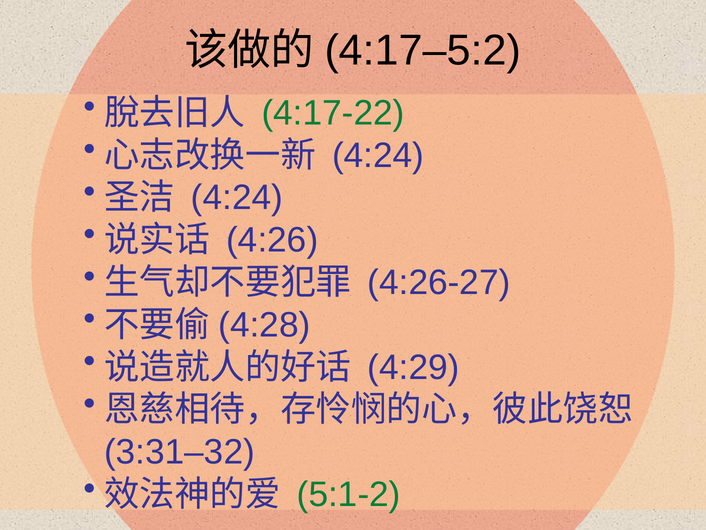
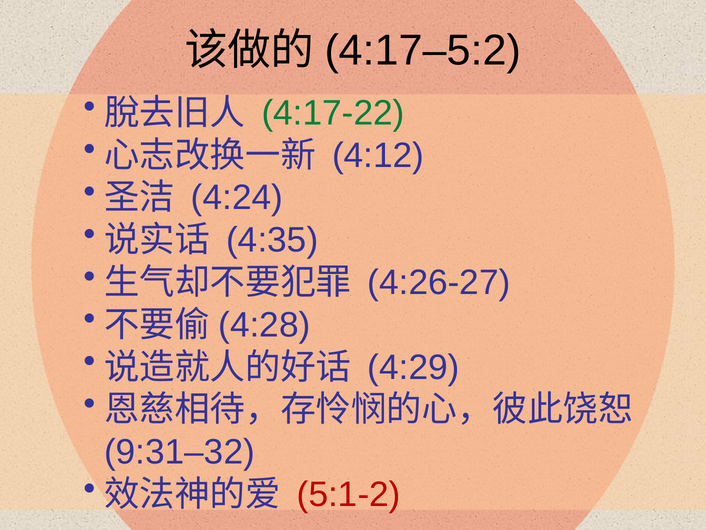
4:24 at (378, 155): 4:24 -> 4:12
4:26: 4:26 -> 4:35
3:31–32: 3:31–32 -> 9:31–32
5:1-2 colour: green -> red
